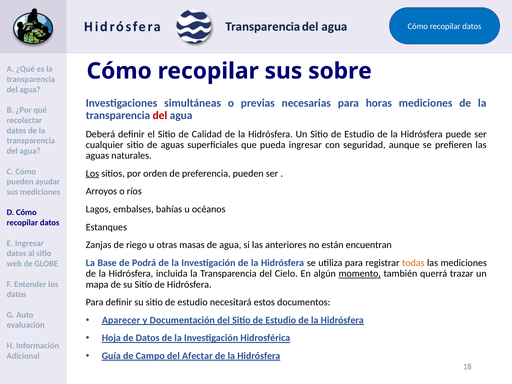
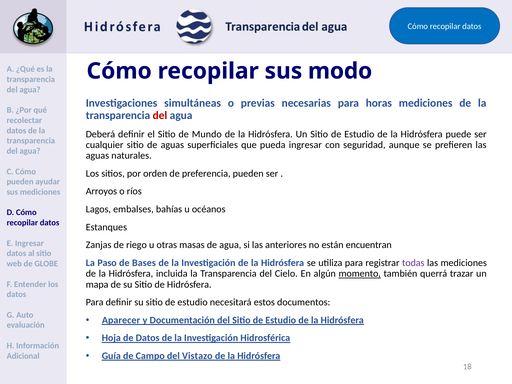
sobre: sobre -> modo
Calidad: Calidad -> Mundo
Los at (92, 173) underline: present -> none
Base: Base -> Paso
Podrá: Podrá -> Bases
todas colour: orange -> purple
Afectar: Afectar -> Vistazo
